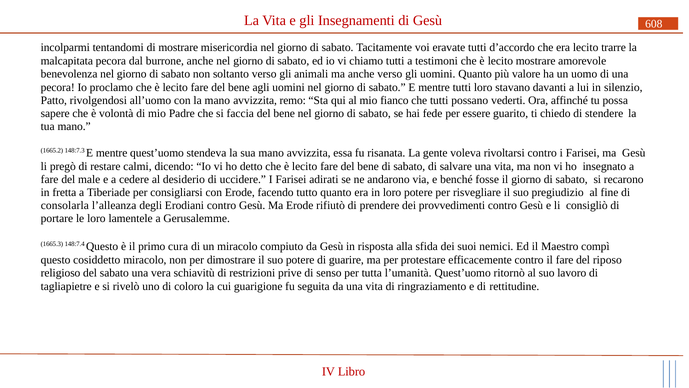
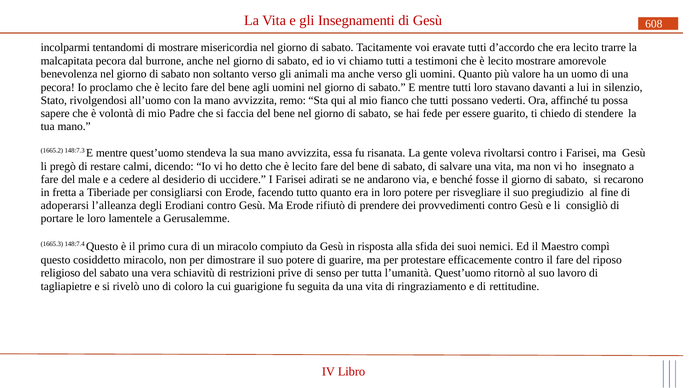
Patto: Patto -> Stato
consolarla: consolarla -> adoperarsi
